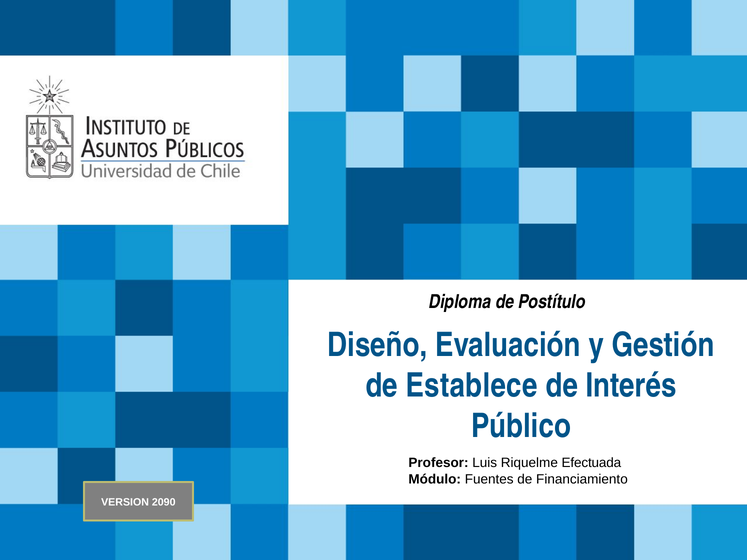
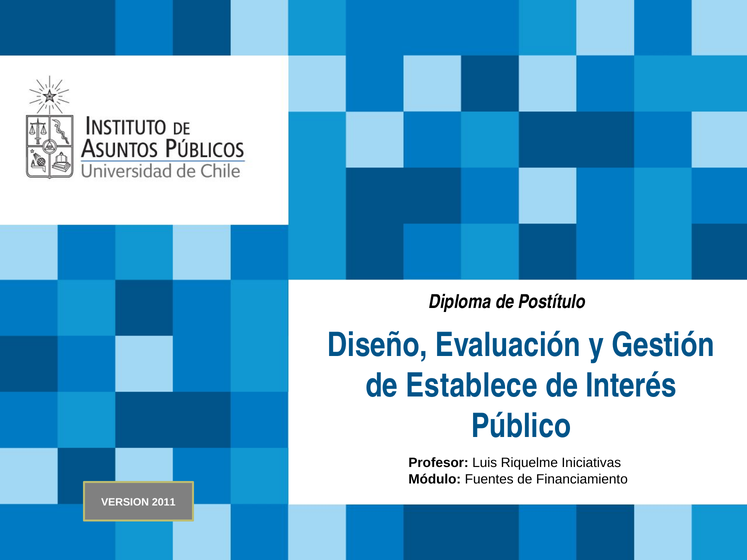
Efectuada: Efectuada -> Iniciativas
2090: 2090 -> 2011
